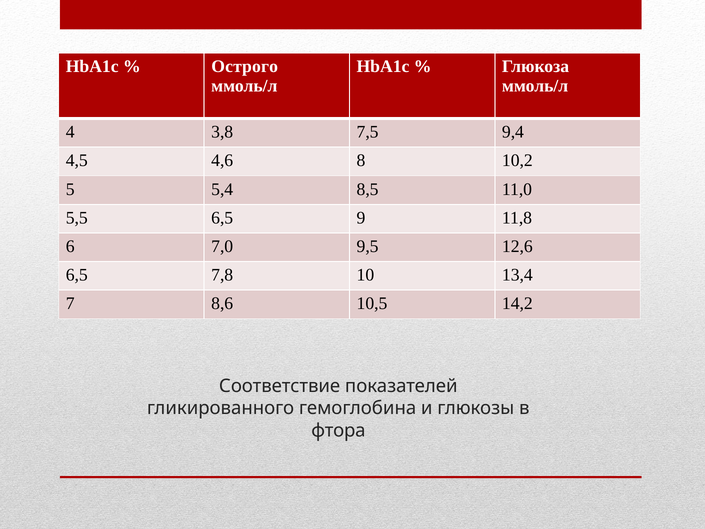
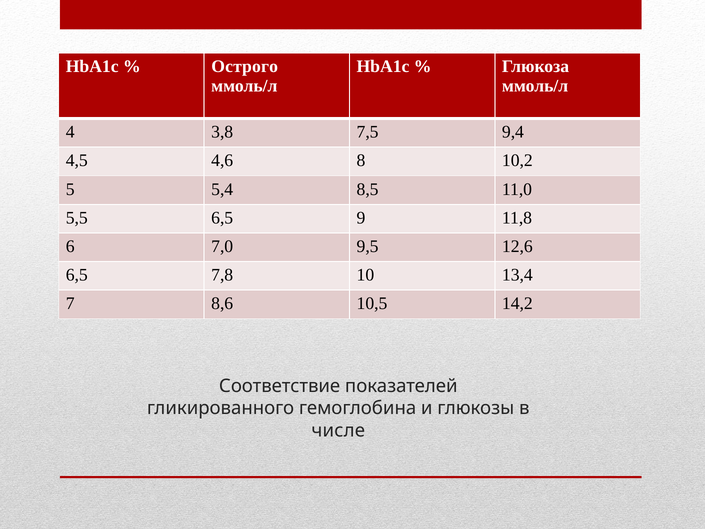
фтора: фтора -> числе
